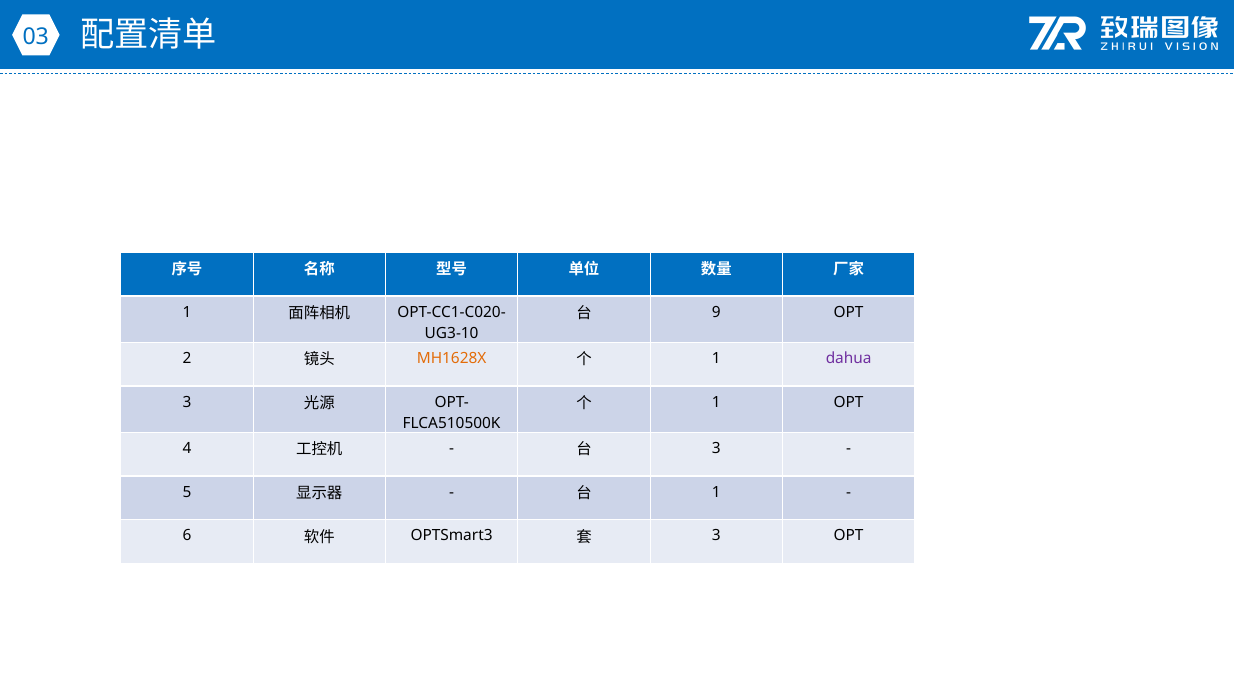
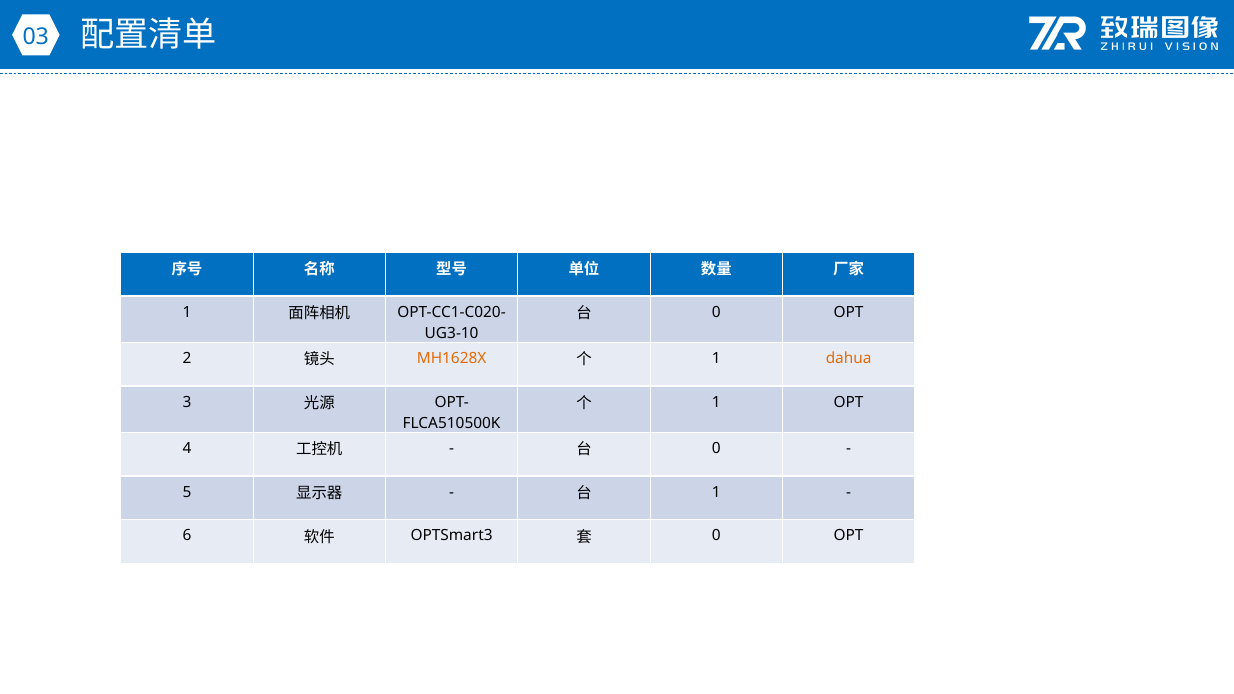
9 at (716, 312): 9 -> 0
dahua colour: purple -> orange
3 at (716, 448): 3 -> 0
3 at (716, 536): 3 -> 0
